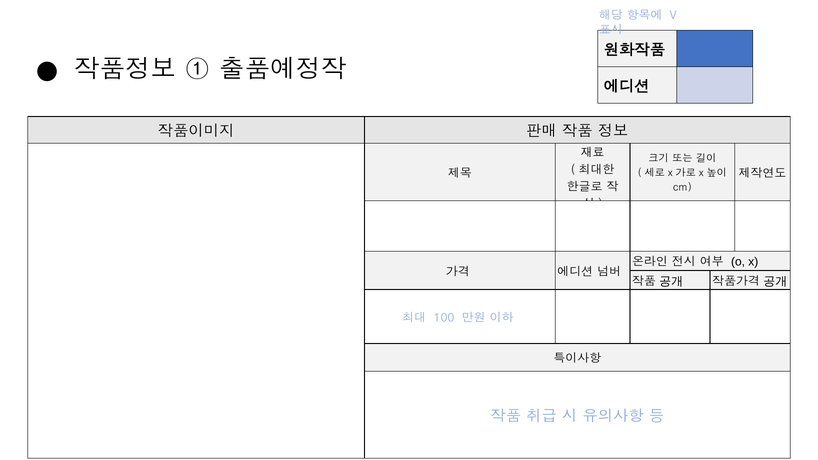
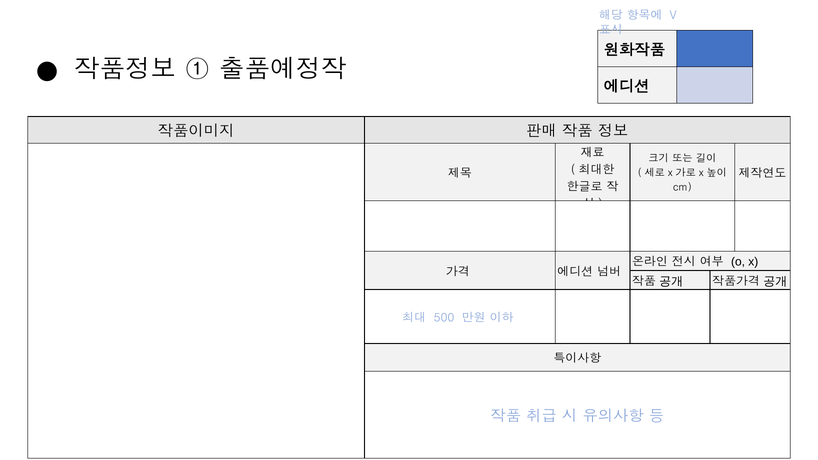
100: 100 -> 500
